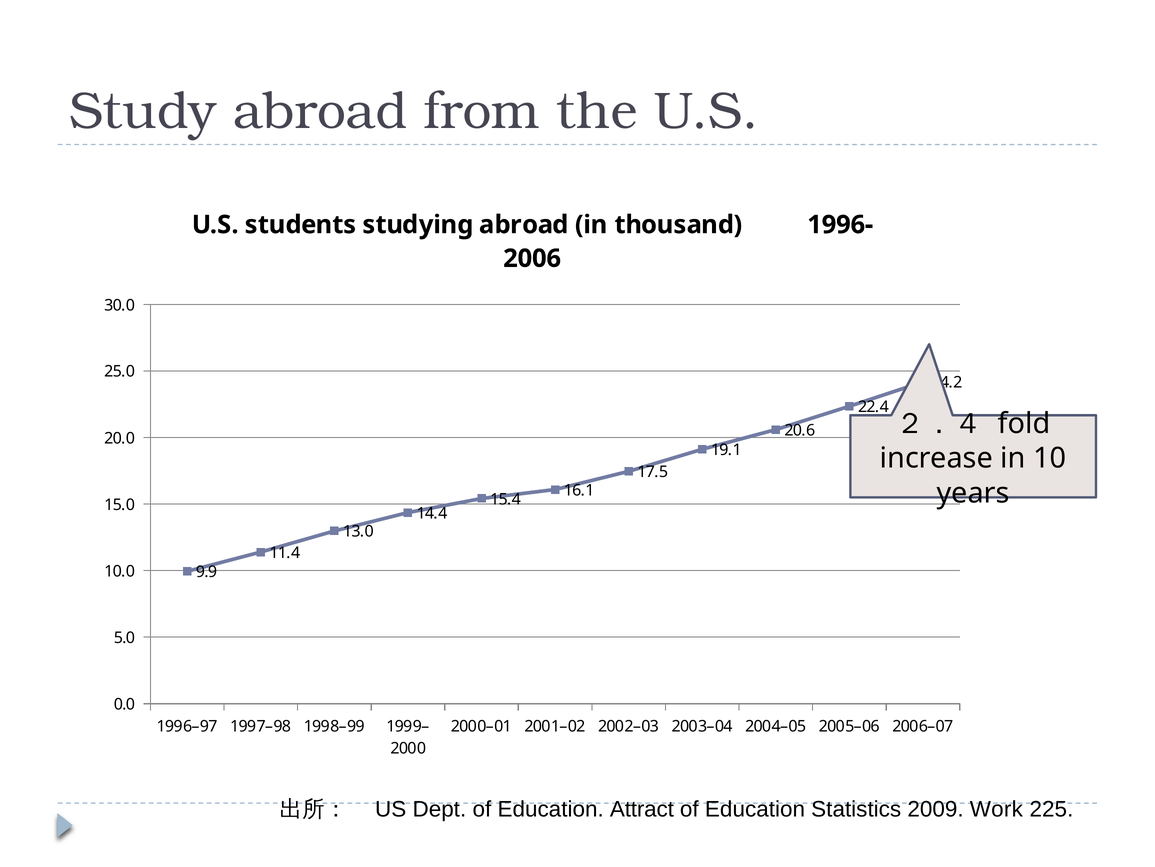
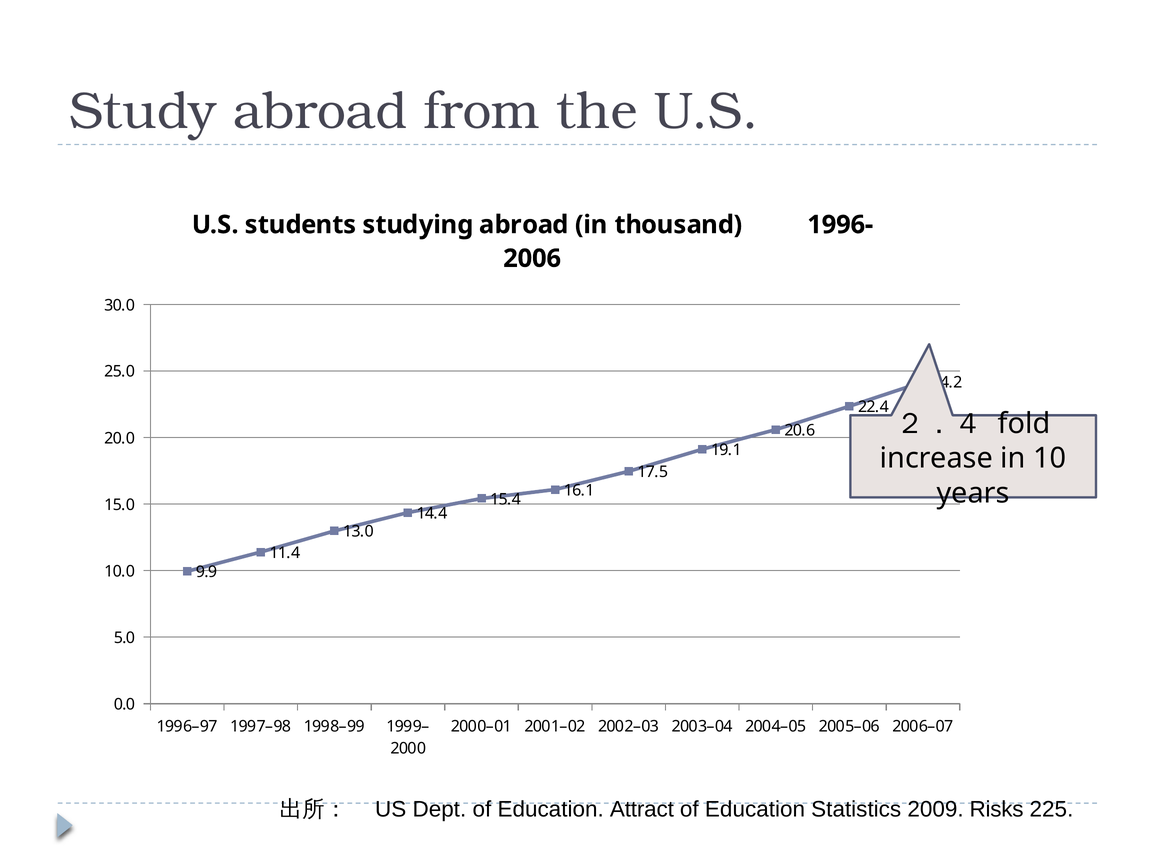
Work: Work -> Risks
